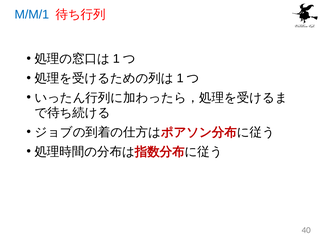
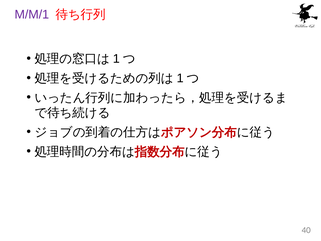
M/M/1 colour: blue -> purple
